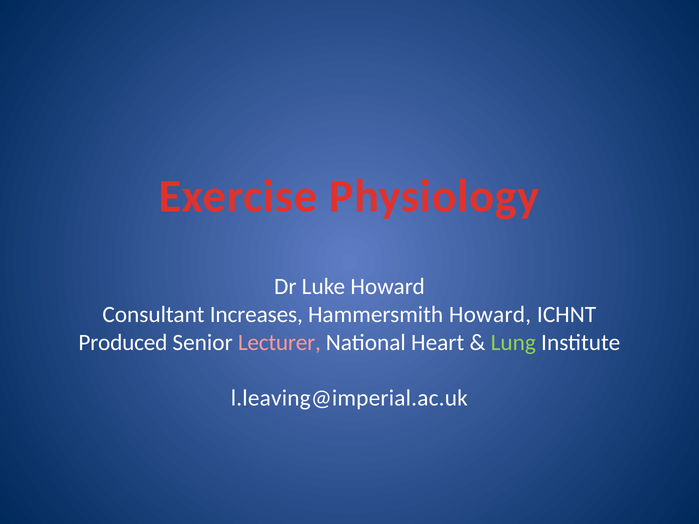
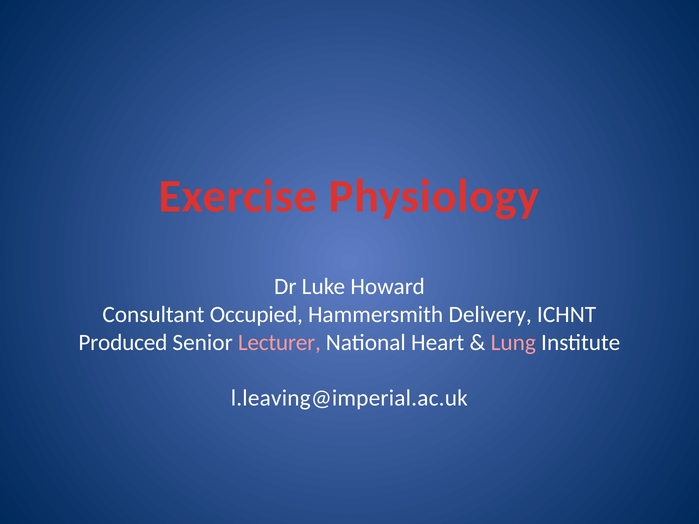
Increases: Increases -> Occupied
Hammersmith Howard: Howard -> Delivery
Lung colour: light green -> pink
